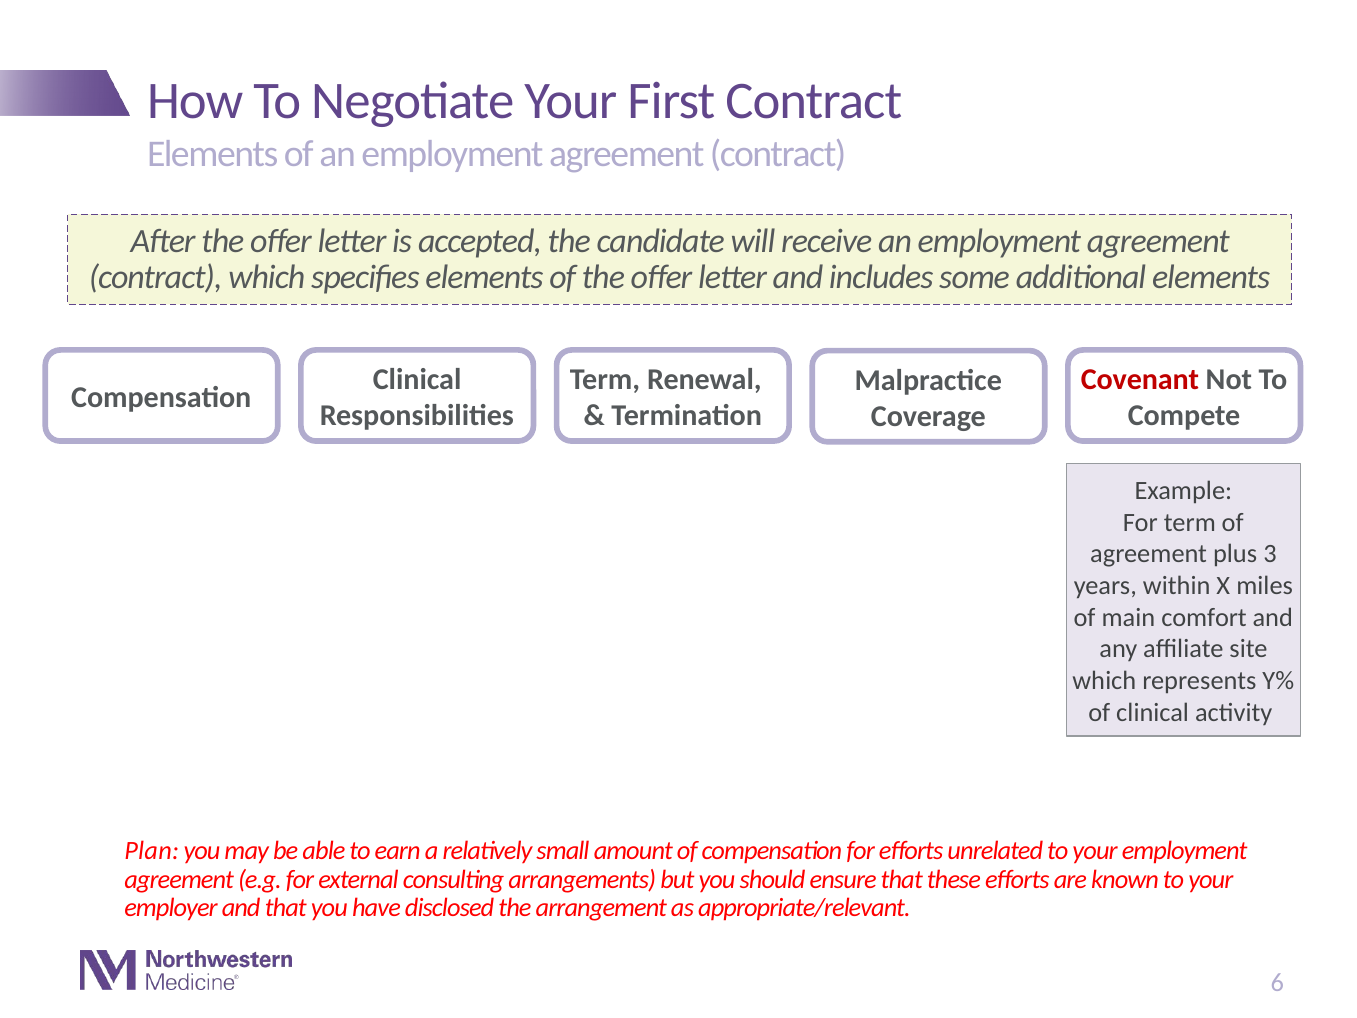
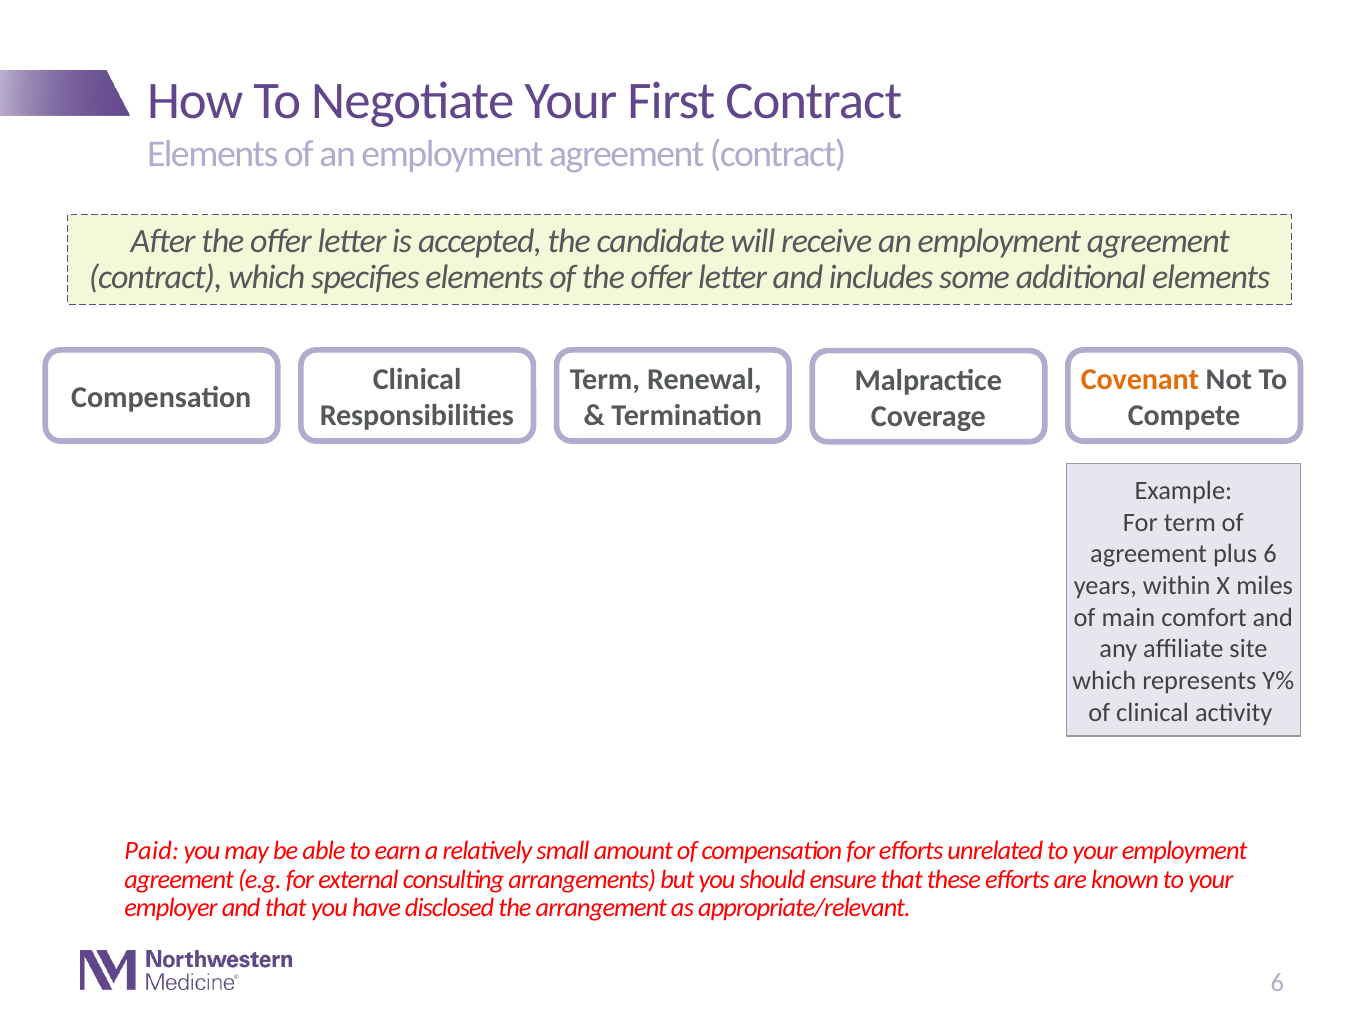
Covenant colour: red -> orange
plus 3: 3 -> 6
Plan: Plan -> Paid
